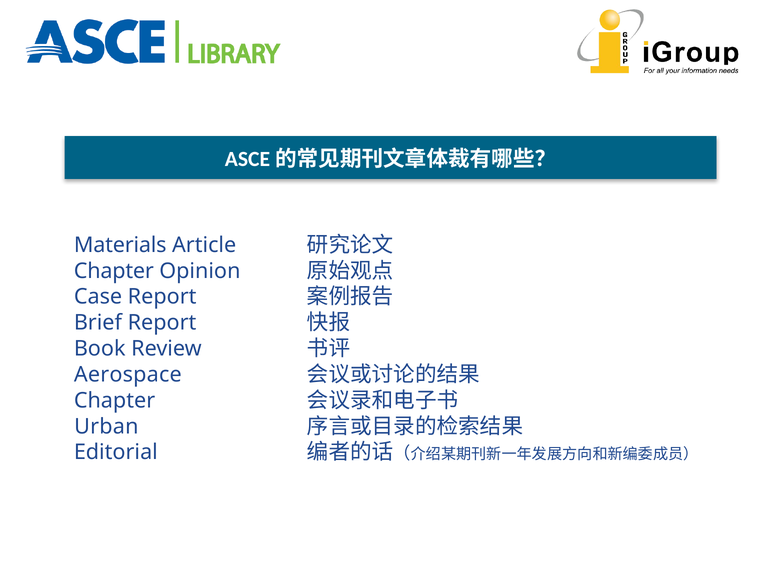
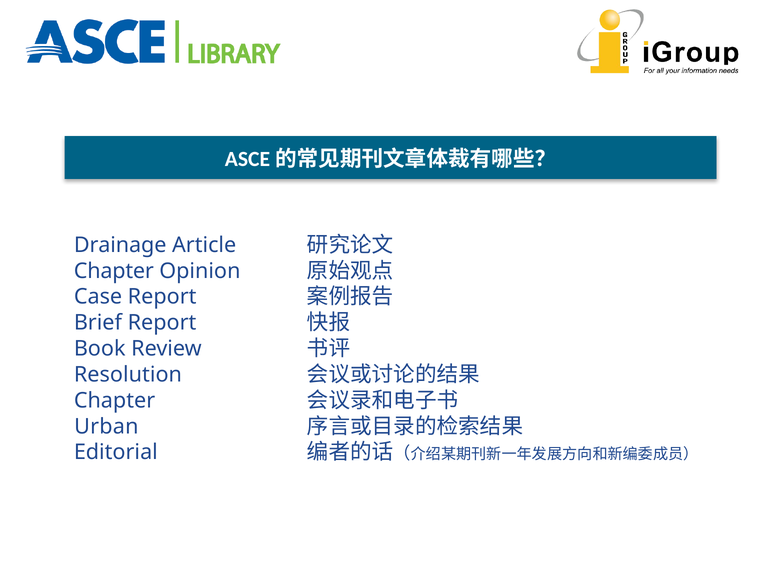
Materials: Materials -> Drainage
Aerospace: Aerospace -> Resolution
